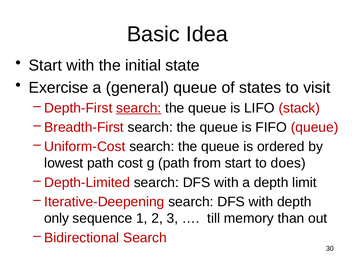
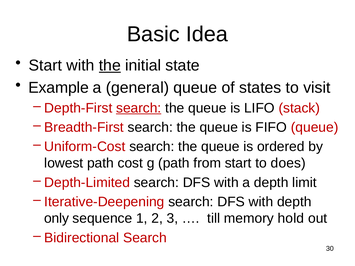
the at (110, 66) underline: none -> present
Exercise: Exercise -> Example
than: than -> hold
